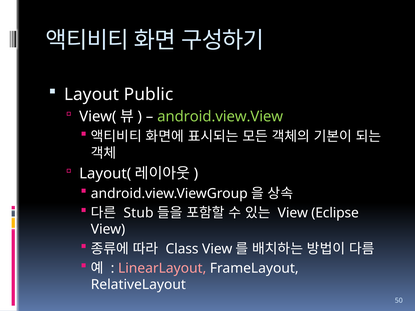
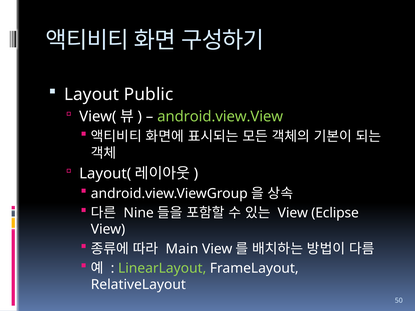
Stub: Stub -> Nine
Class: Class -> Main
LinearLayout colour: pink -> light green
